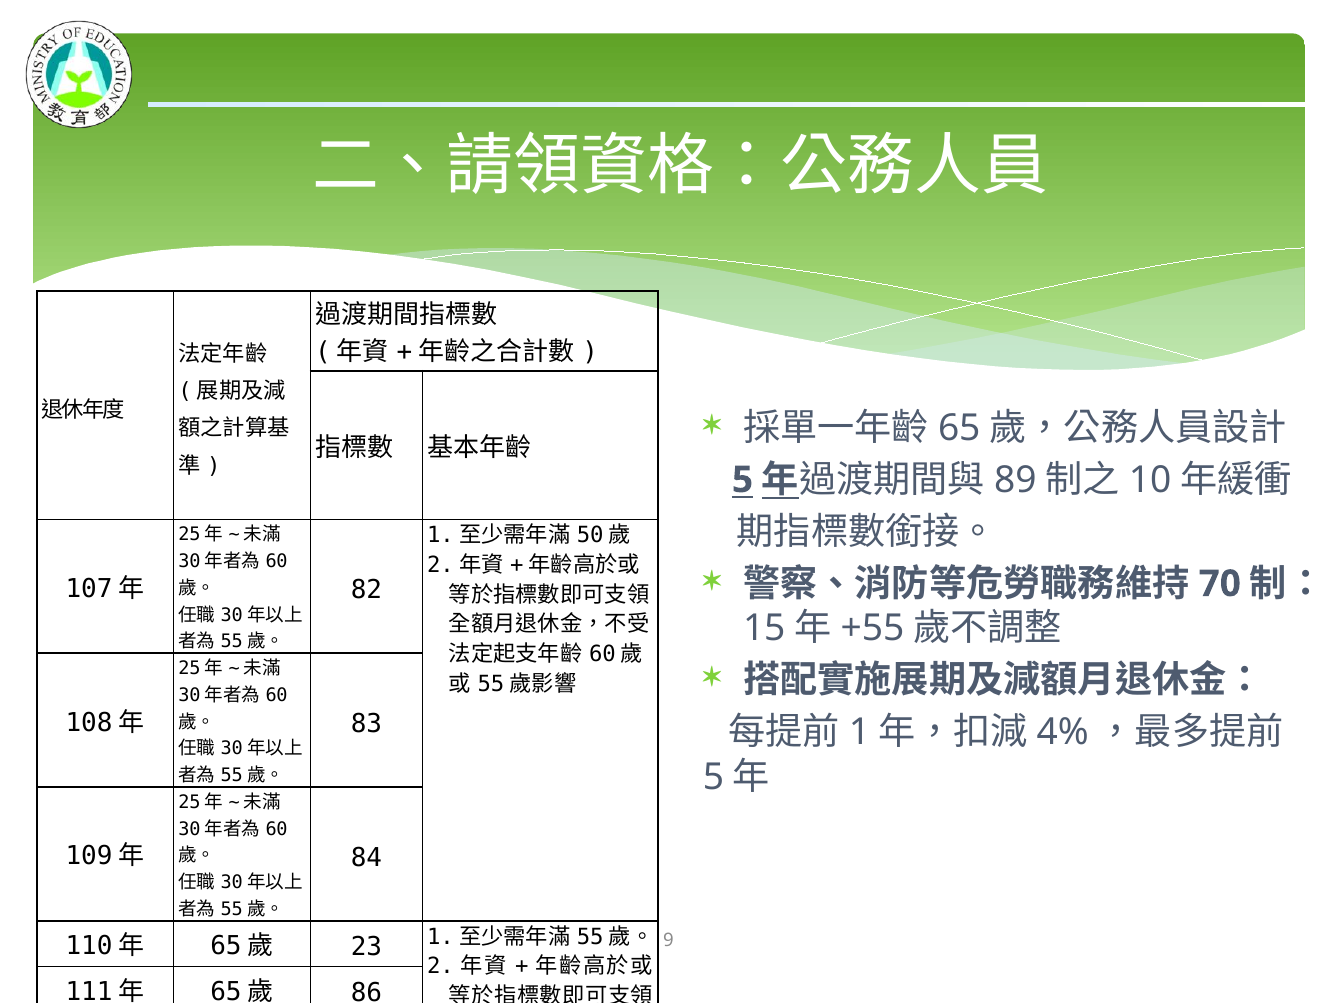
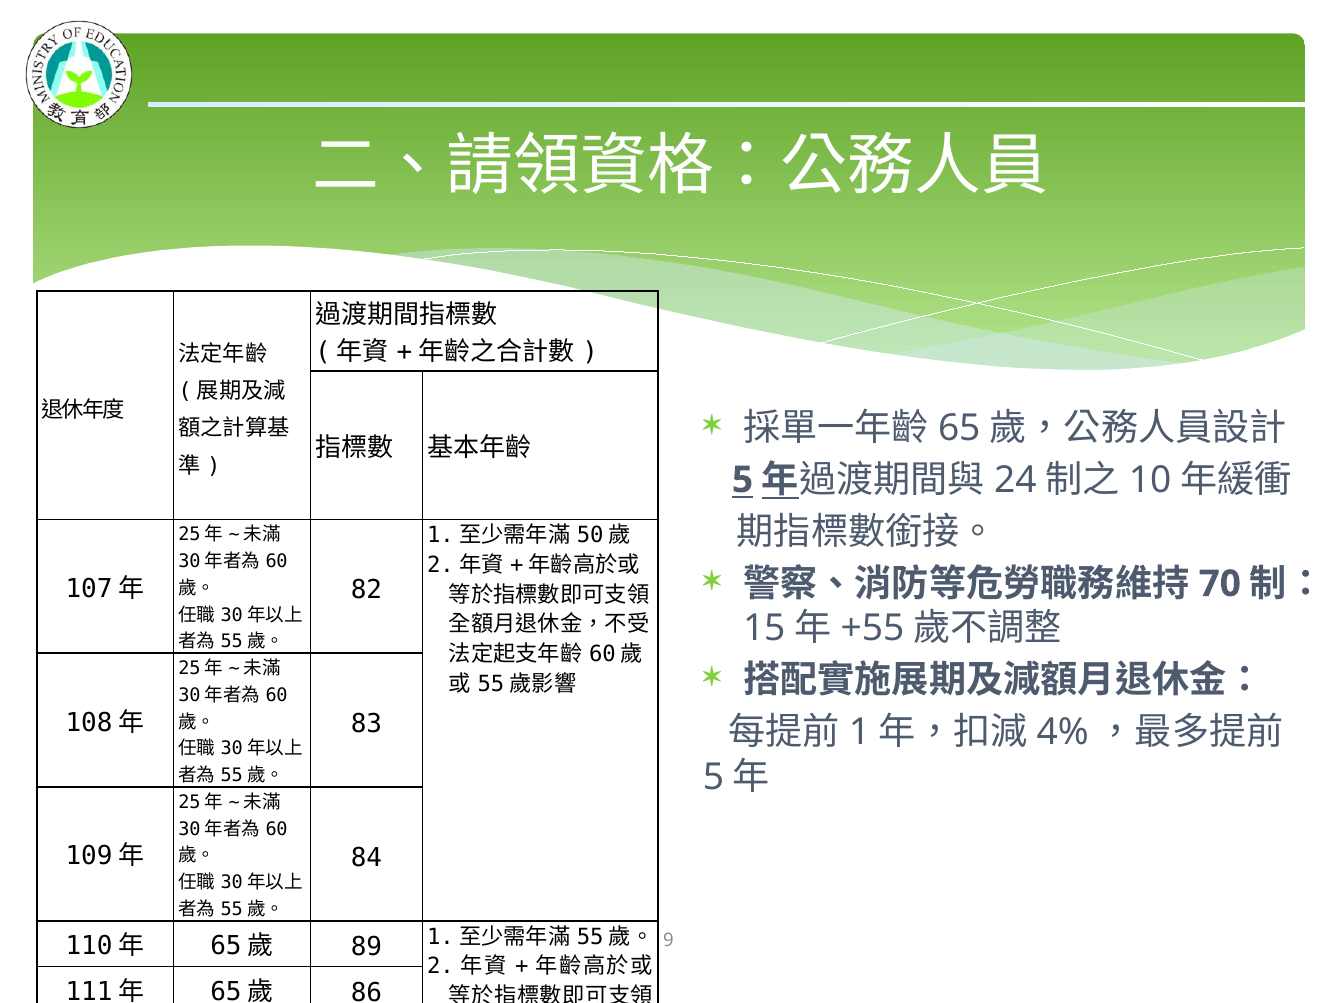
89 at (1015, 480): 89 -> 24
23 at (366, 947): 23 -> 89
